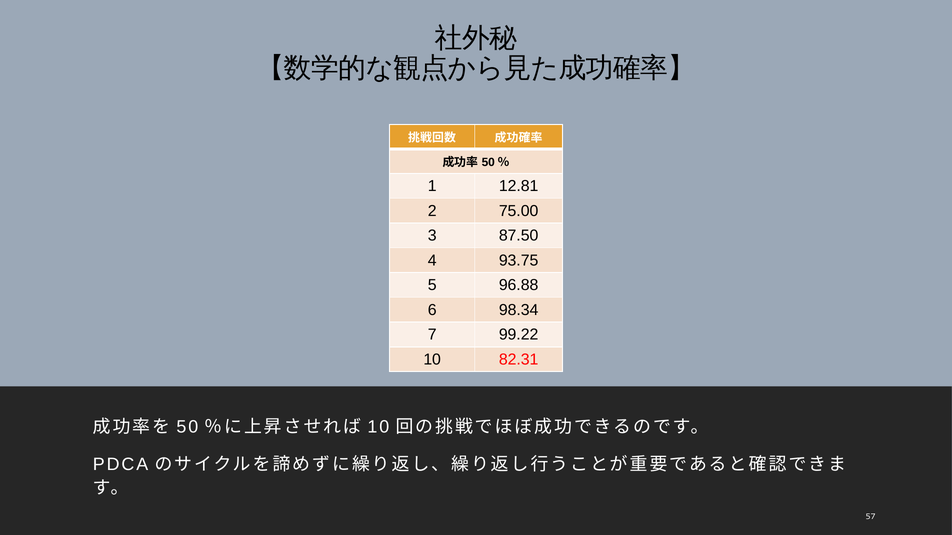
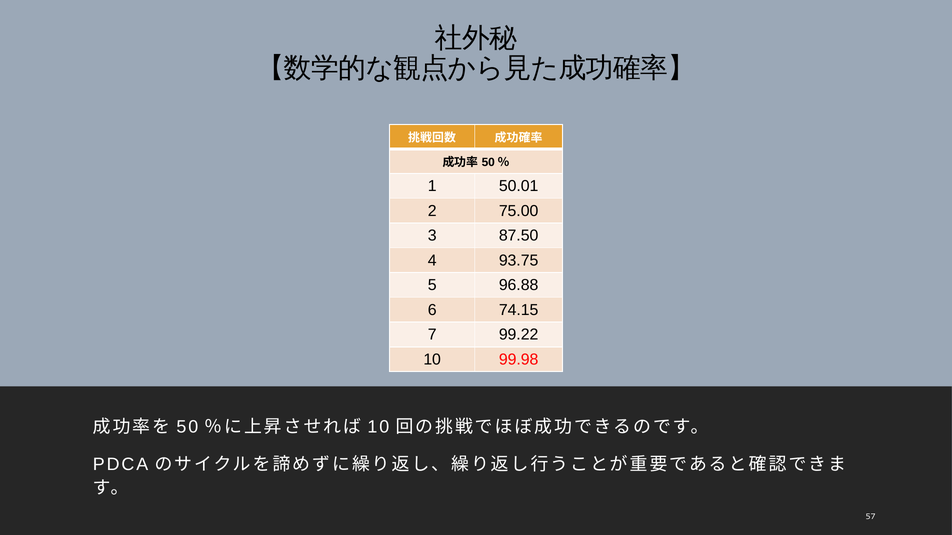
12.81: 12.81 -> 50.01
98.34: 98.34 -> 74.15
82.31: 82.31 -> 99.98
